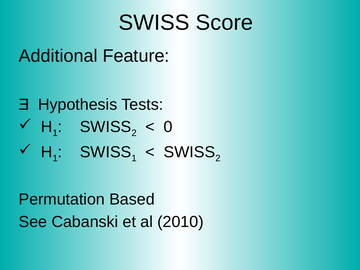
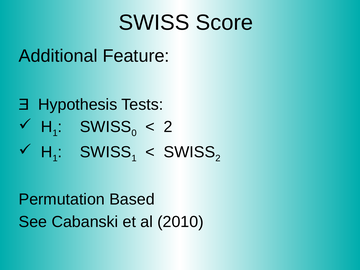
2 at (134, 133): 2 -> 0
0 at (168, 127): 0 -> 2
